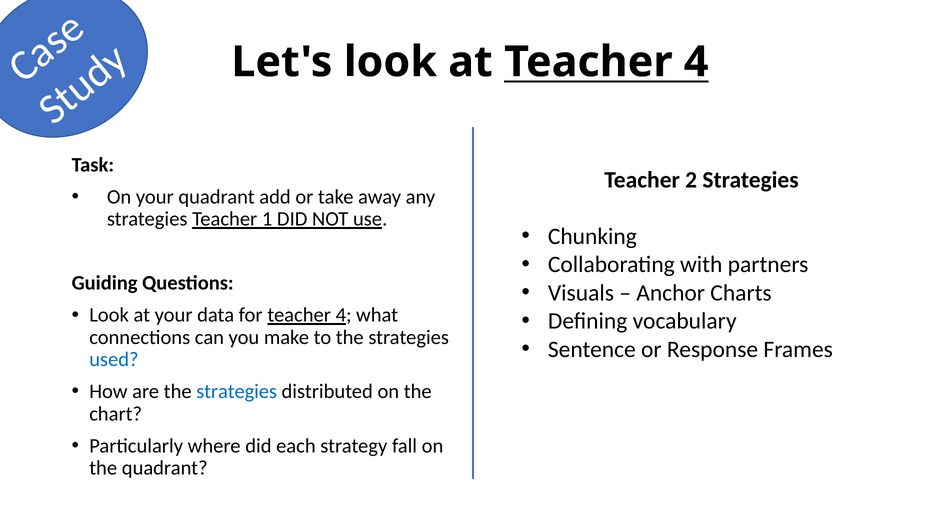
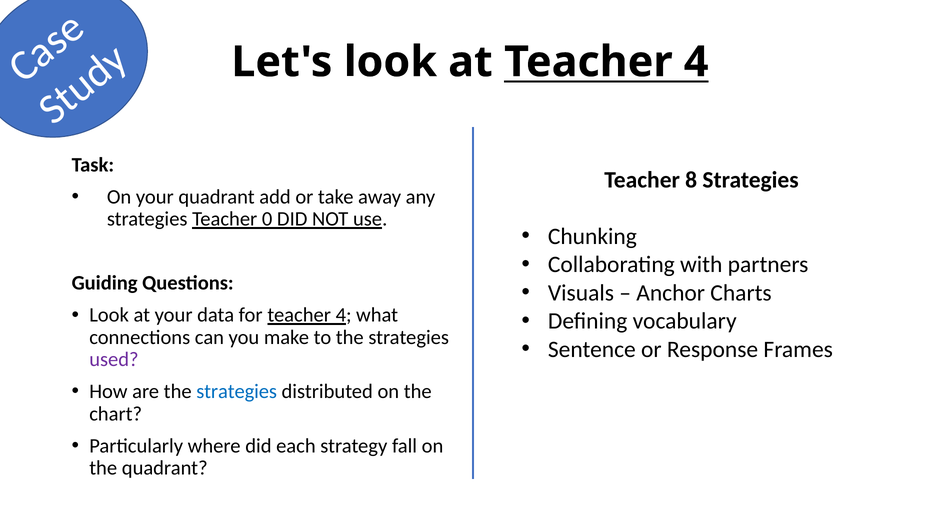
2: 2 -> 8
1: 1 -> 0
used colour: blue -> purple
